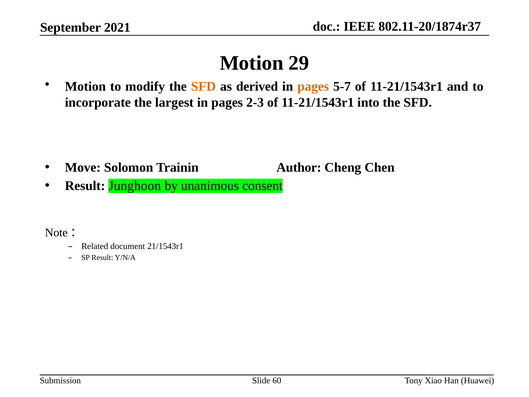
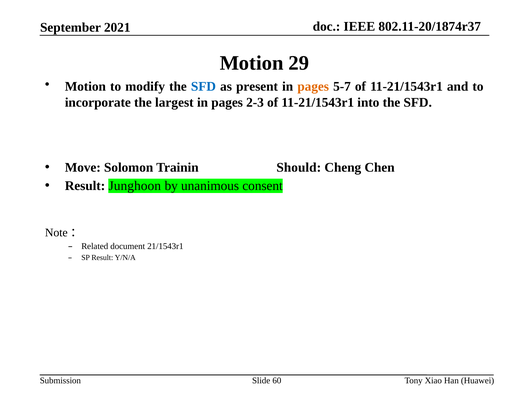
SFD at (203, 86) colour: orange -> blue
derived: derived -> present
Author: Author -> Should
